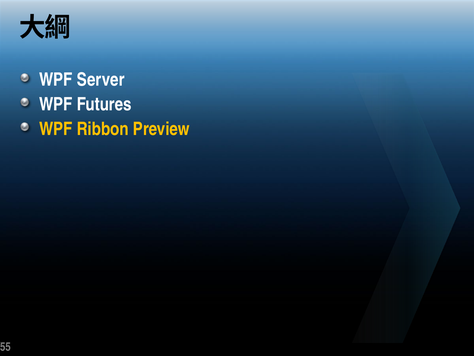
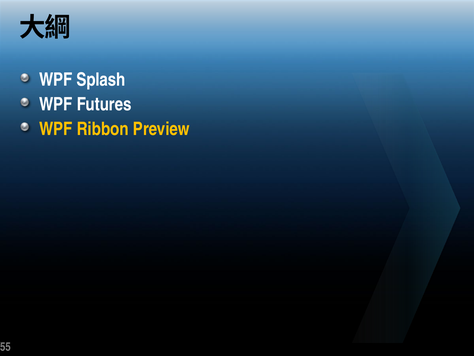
Server: Server -> Splash
